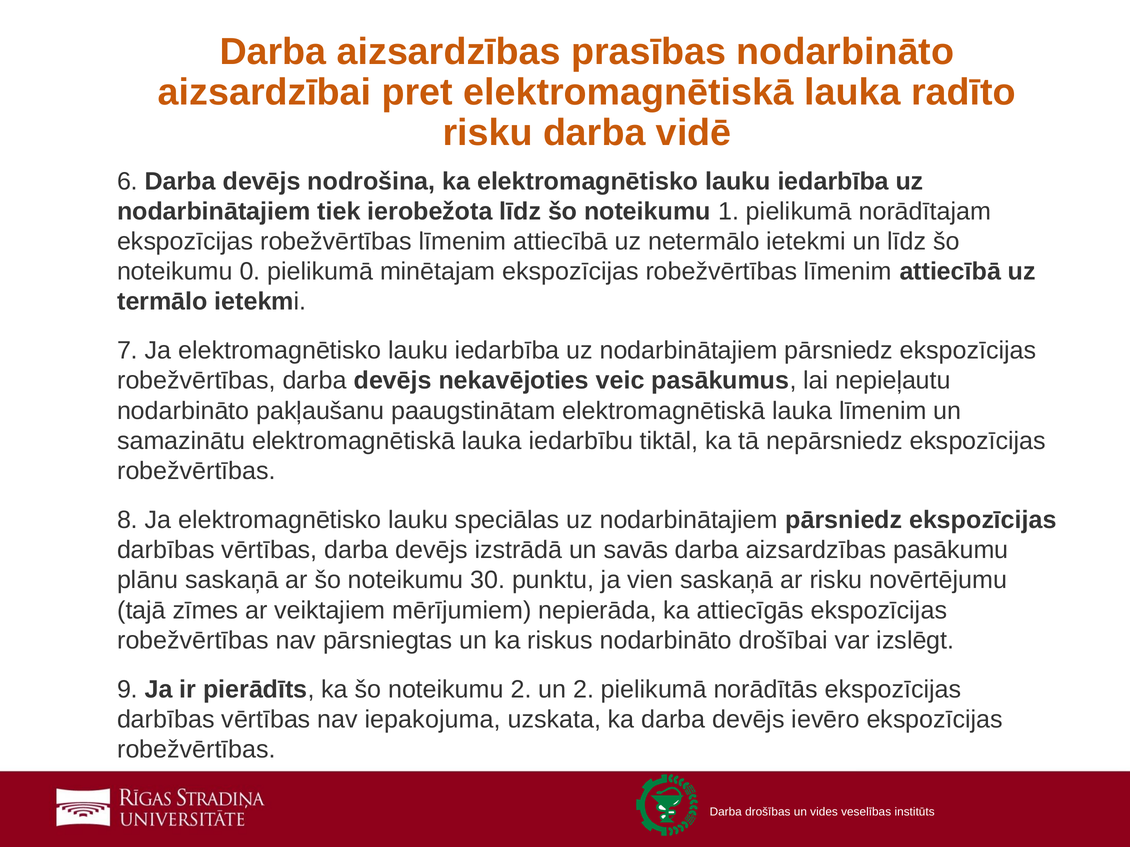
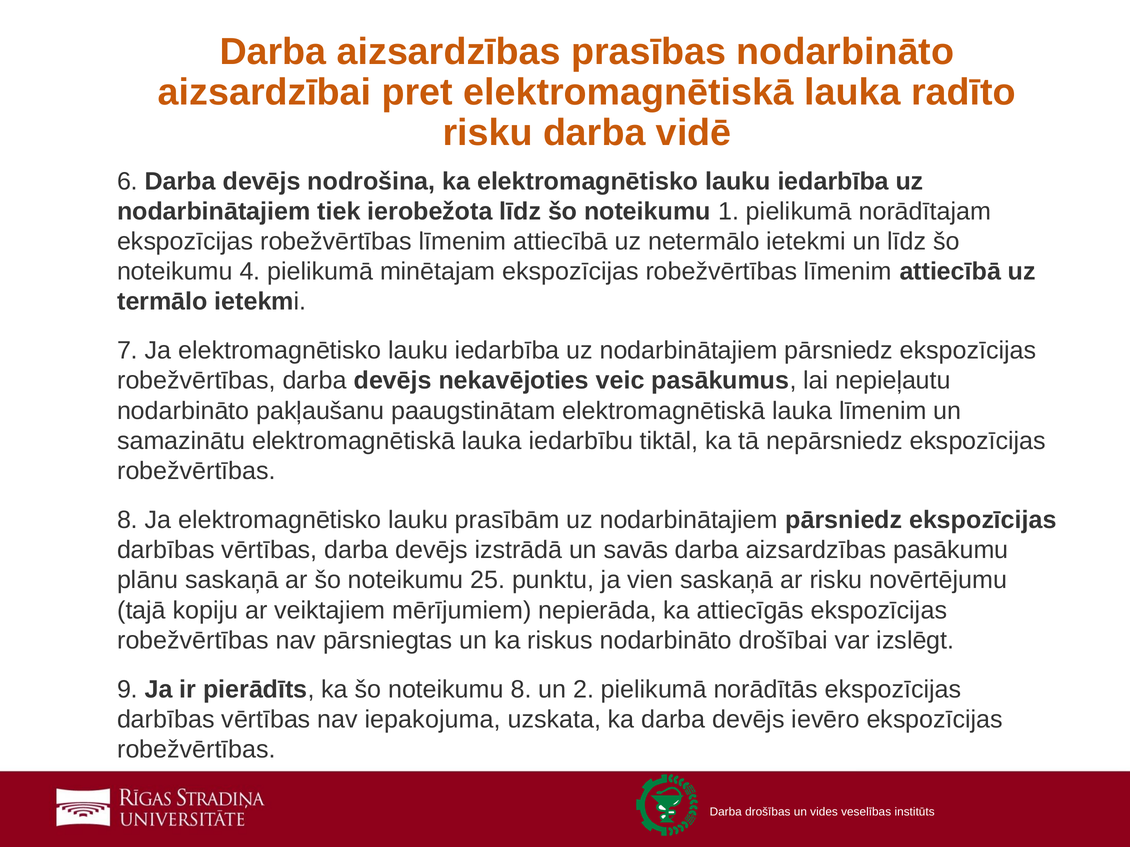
0: 0 -> 4
speciālas: speciālas -> prasībām
30: 30 -> 25
zīmes: zīmes -> kopiju
noteikumu 2: 2 -> 8
